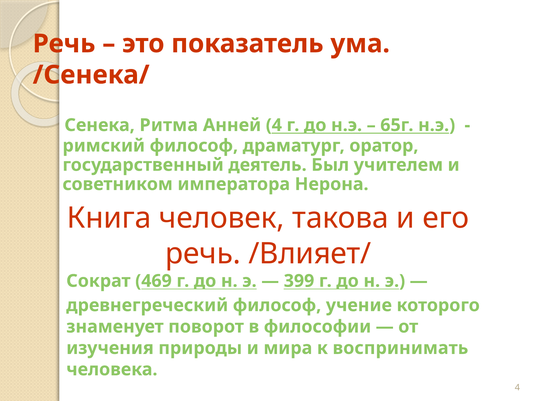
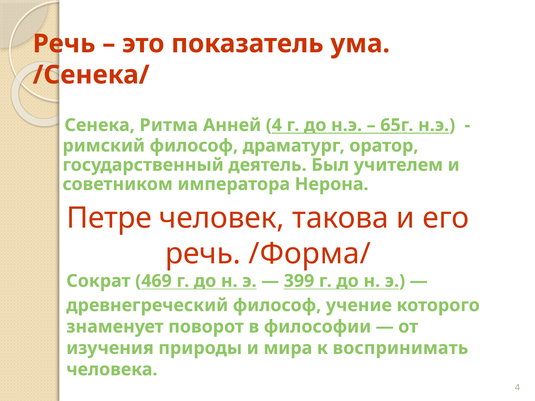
Книга: Книга -> Петре
/Влияет/: /Влияет/ -> /Форма/
